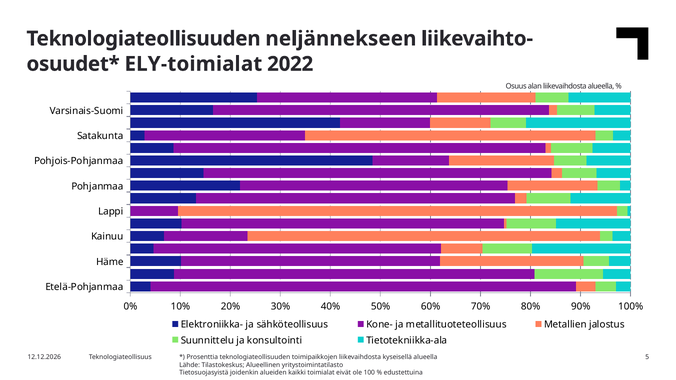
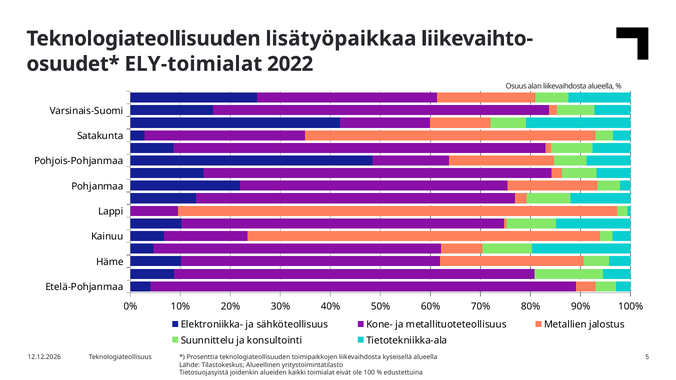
neljännekseen: neljännekseen -> lisätyöpaikkaa
